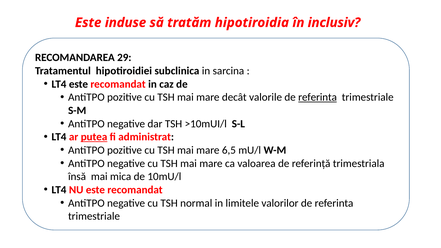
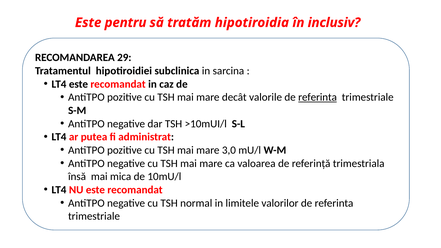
induse: induse -> pentru
putea underline: present -> none
6,5: 6,5 -> 3,0
